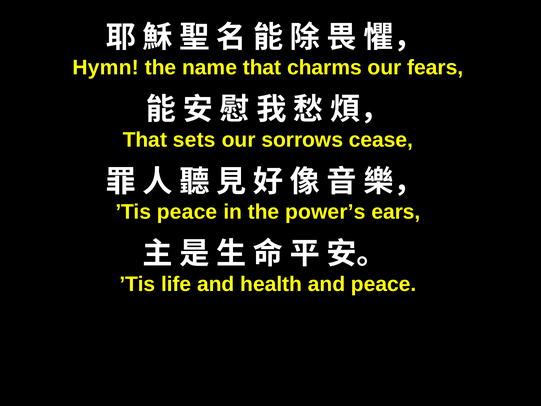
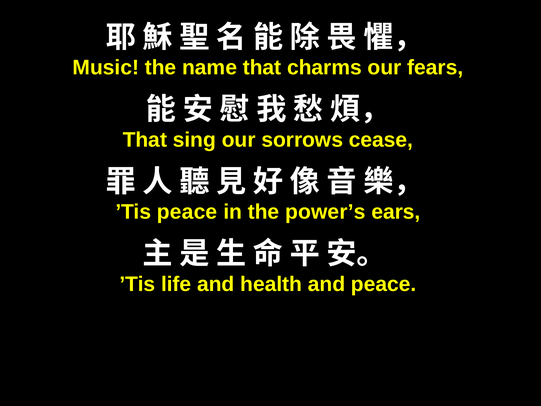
Hymn: Hymn -> Music
sets: sets -> sing
